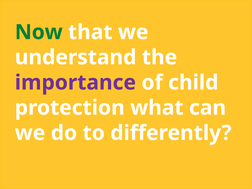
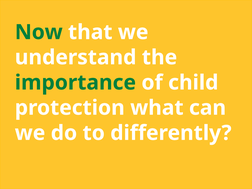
importance colour: purple -> green
